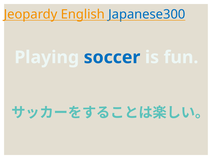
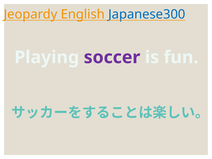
soccer colour: blue -> purple
